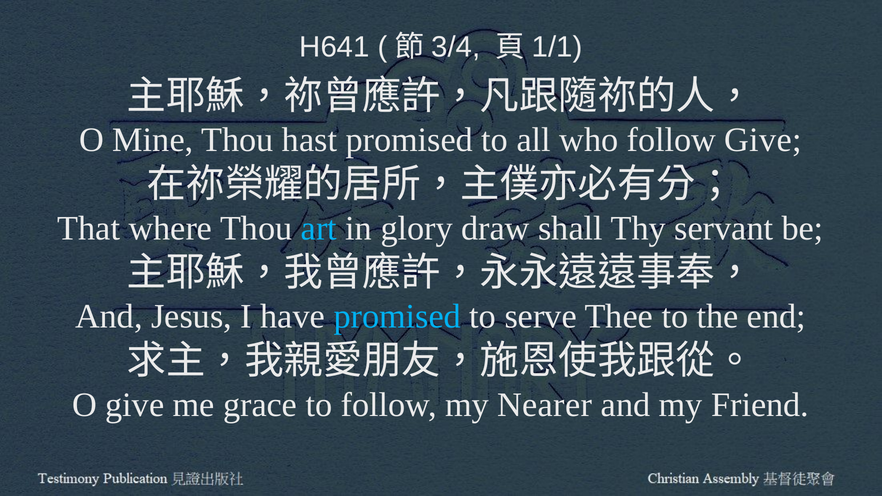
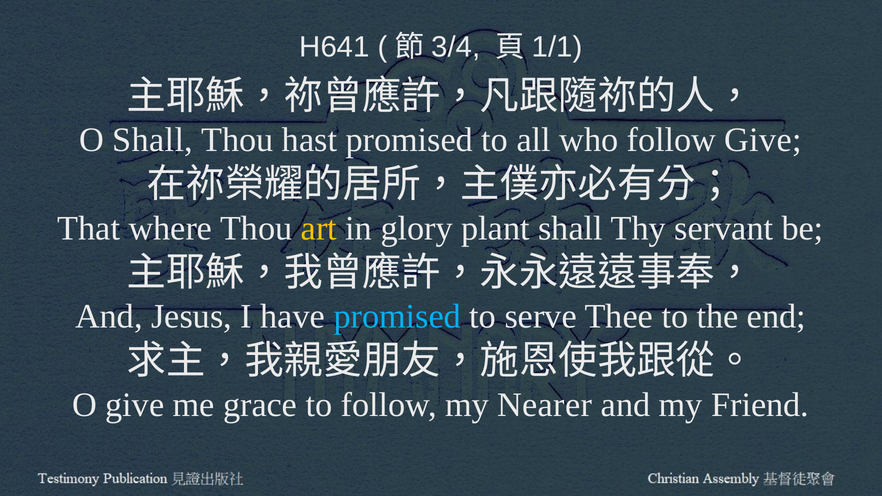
O Mine: Mine -> Shall
art colour: light blue -> yellow
draw: draw -> plant
